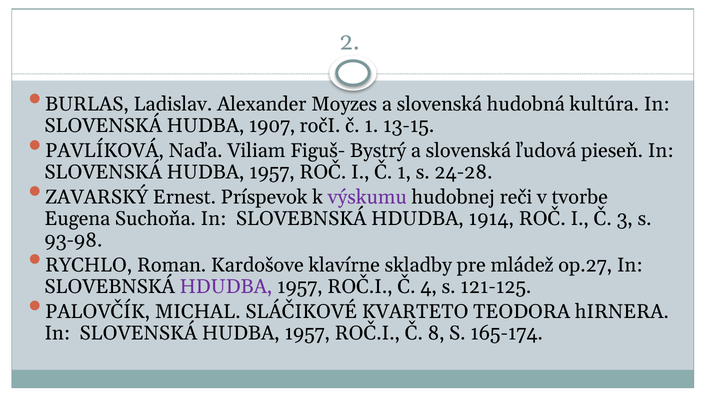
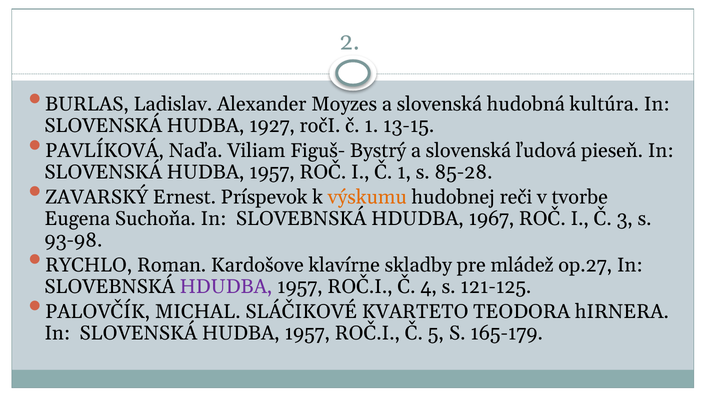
1907: 1907 -> 1927
24-28: 24-28 -> 85-28
výskumu colour: purple -> orange
1914: 1914 -> 1967
8: 8 -> 5
165-174: 165-174 -> 165-179
